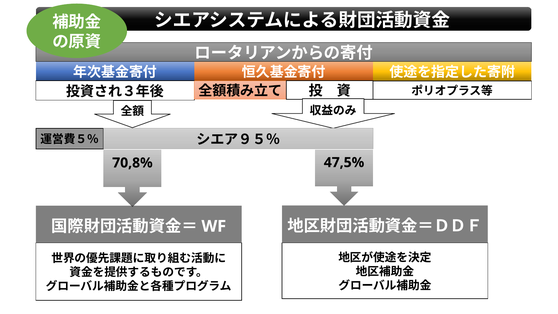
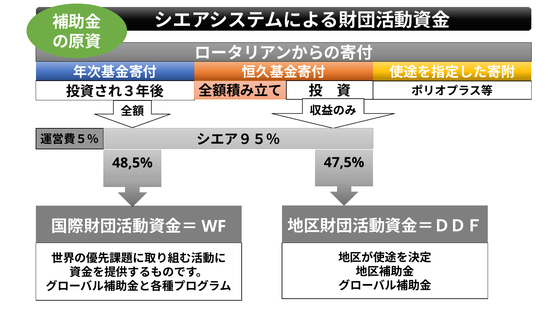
70,8%: 70,8% -> 48,5%
